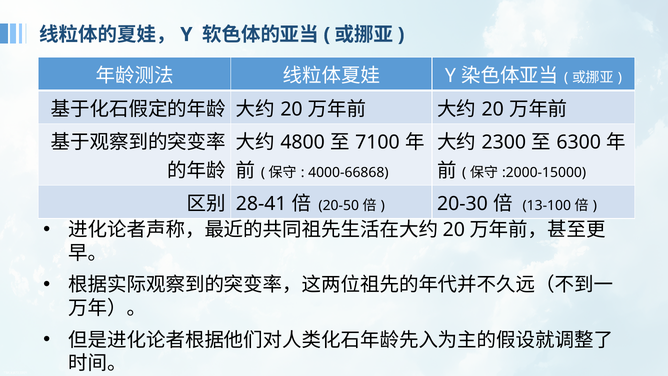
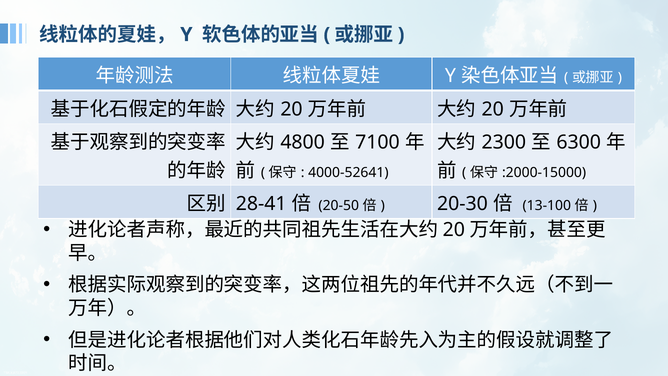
4000-66868: 4000-66868 -> 4000-52641
